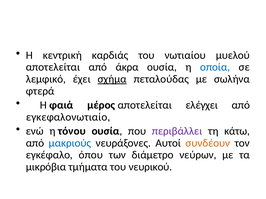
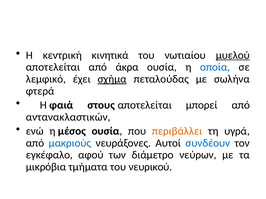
καρδιάς: καρδιάς -> κινητικά
μυελού underline: none -> present
μέρος: μέρος -> στους
ελέγχει: ελέγχει -> μπορεί
εγκεφαλονωτιαίο: εγκεφαλονωτιαίο -> αντανακλαστικών
τόνου: τόνου -> μέσος
περιβάλλει colour: purple -> orange
κάτω: κάτω -> υγρά
συνδέουν colour: orange -> blue
όπου: όπου -> αφού
